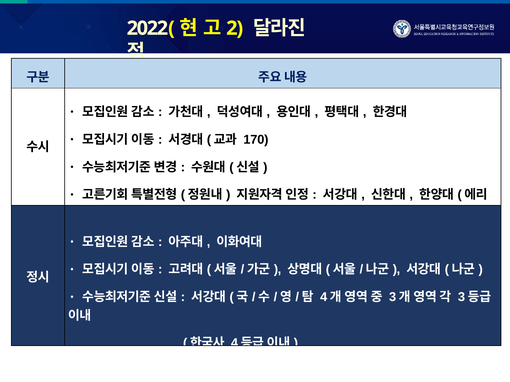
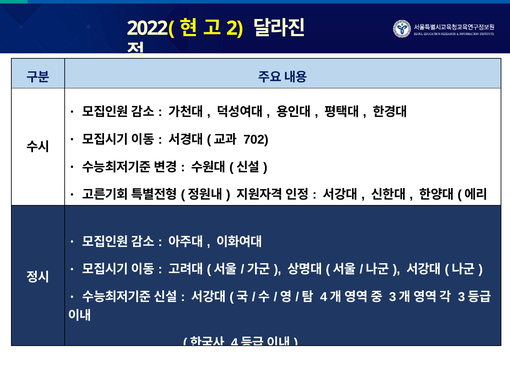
170: 170 -> 702
